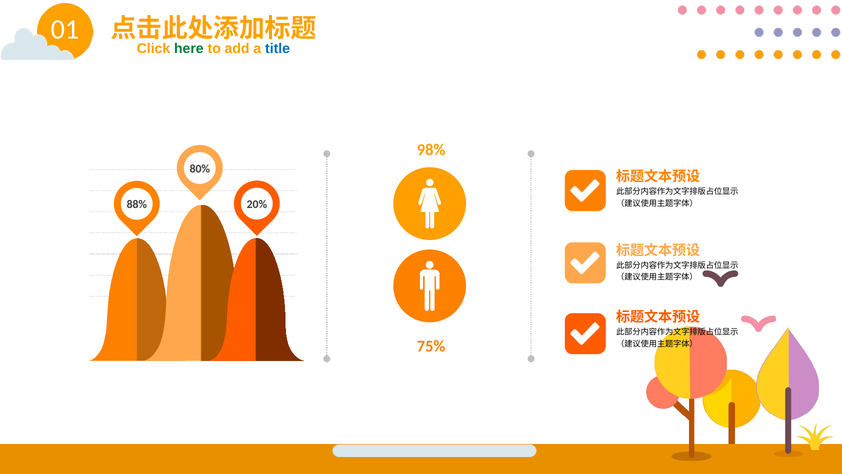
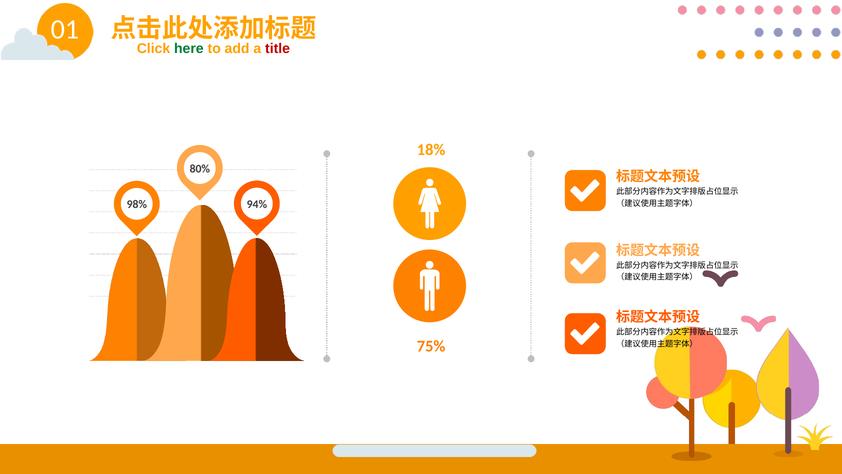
title colour: blue -> red
98%: 98% -> 18%
20%: 20% -> 94%
88%: 88% -> 98%
